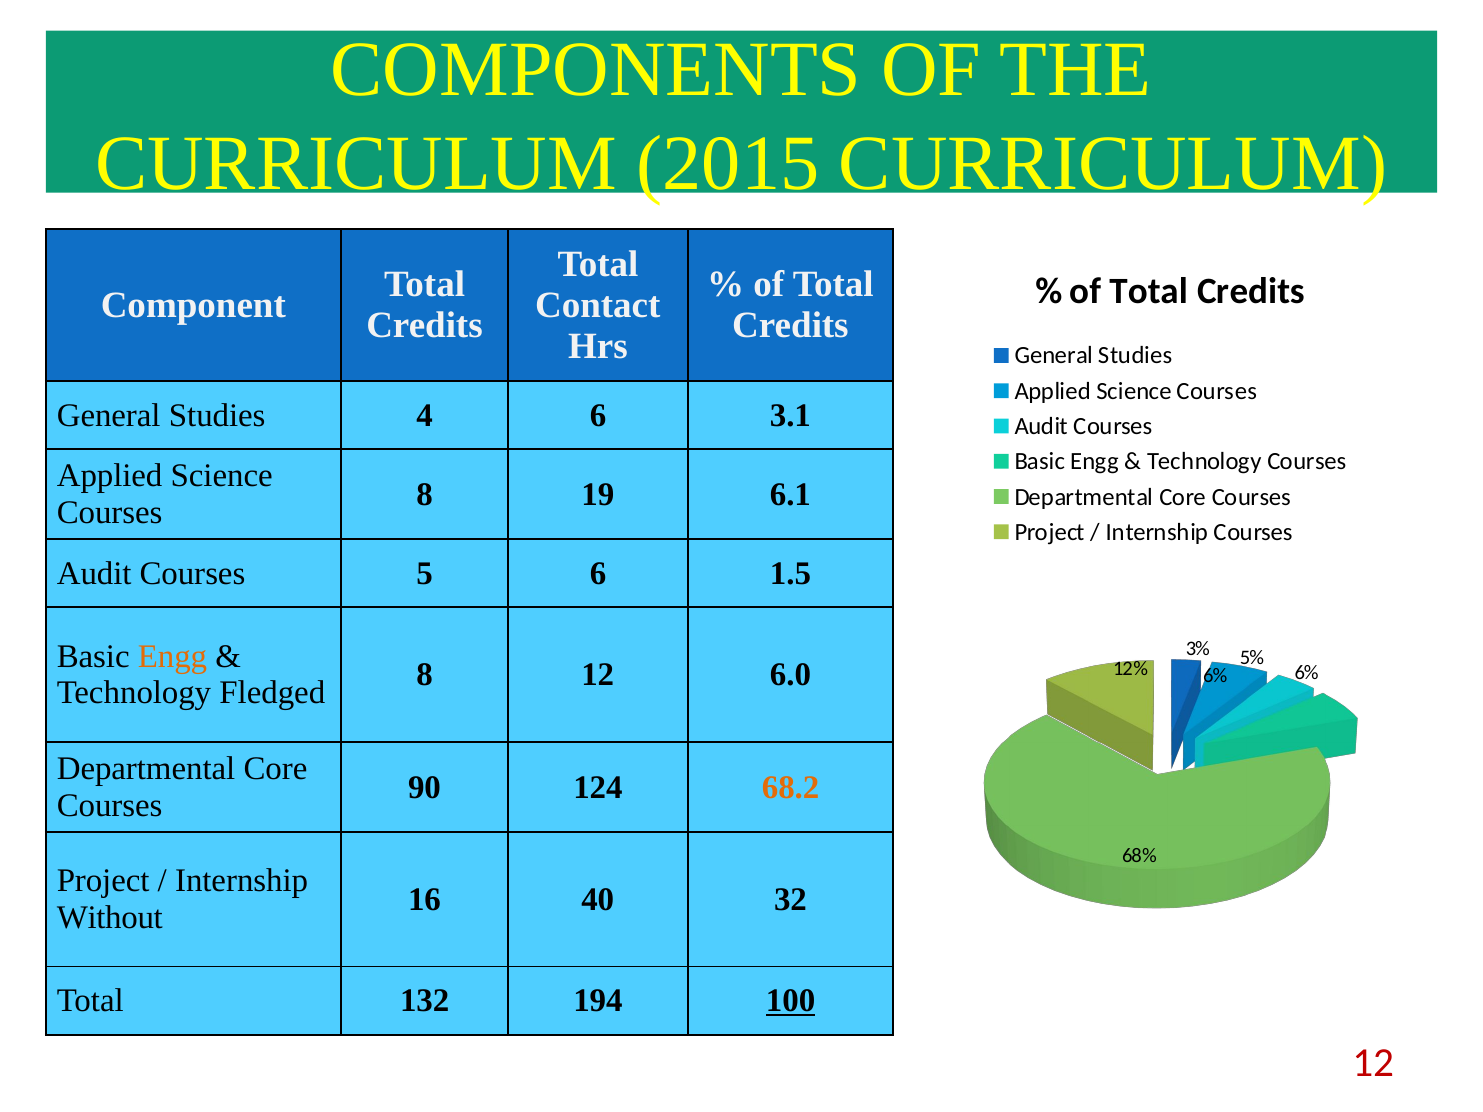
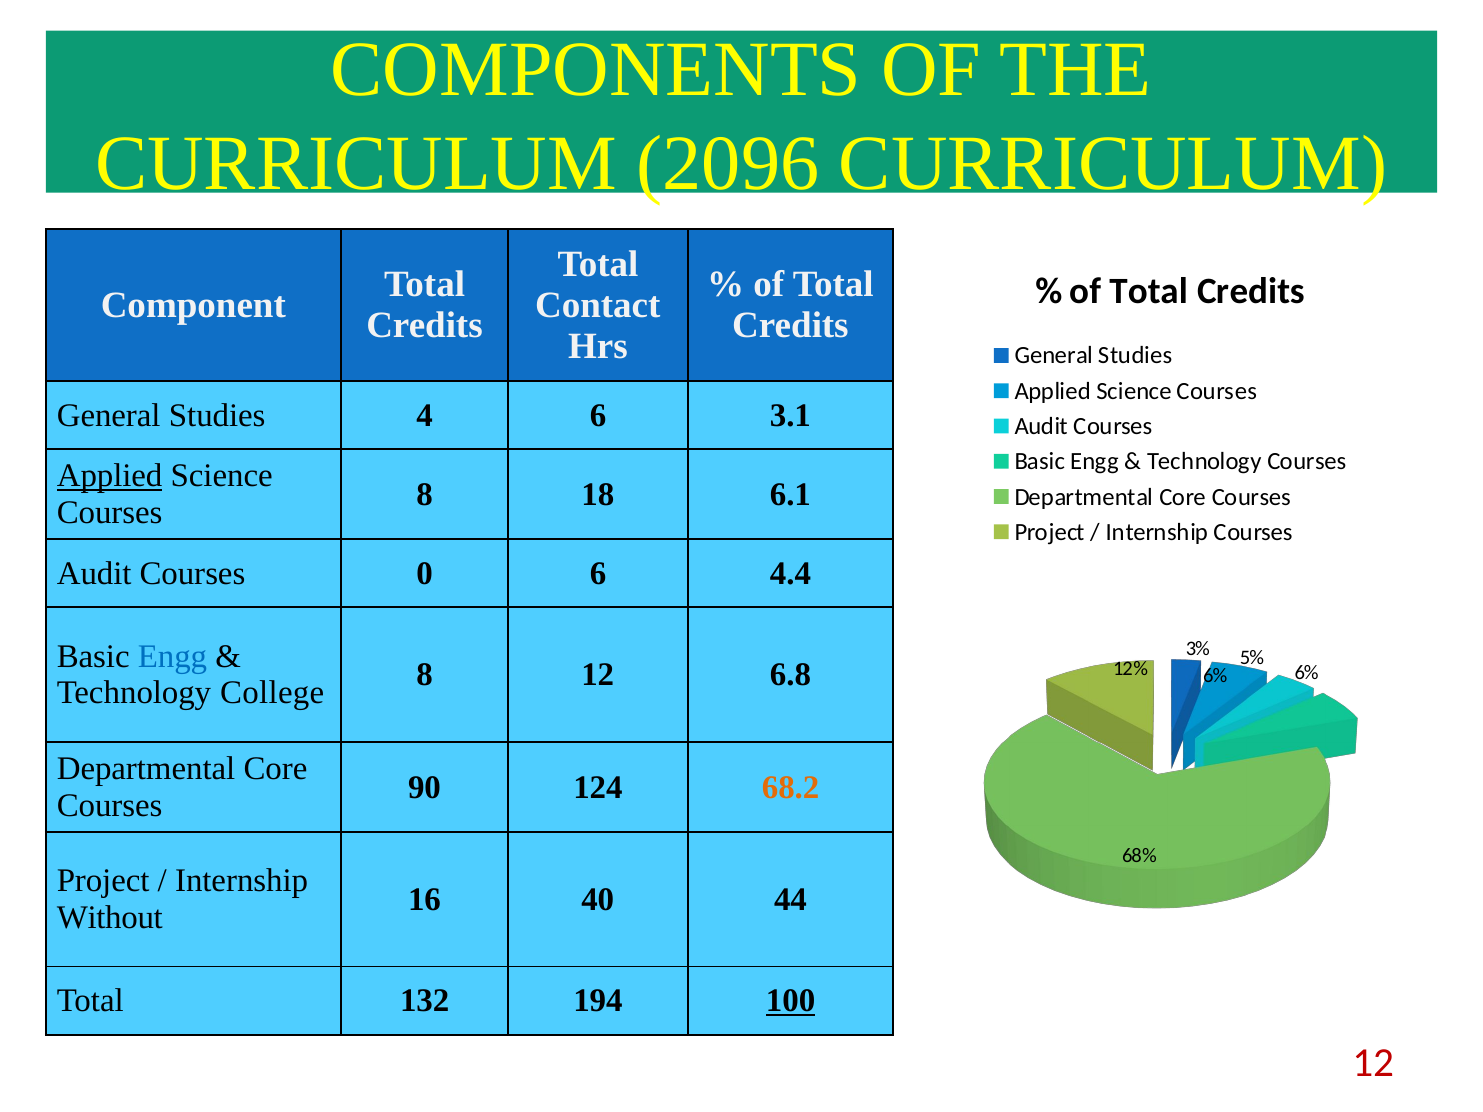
2015: 2015 -> 2096
Applied at (110, 476) underline: none -> present
19: 19 -> 18
5: 5 -> 0
1.5: 1.5 -> 4.4
Engg at (172, 657) colour: orange -> blue
6.0: 6.0 -> 6.8
Fledged: Fledged -> College
32: 32 -> 44
